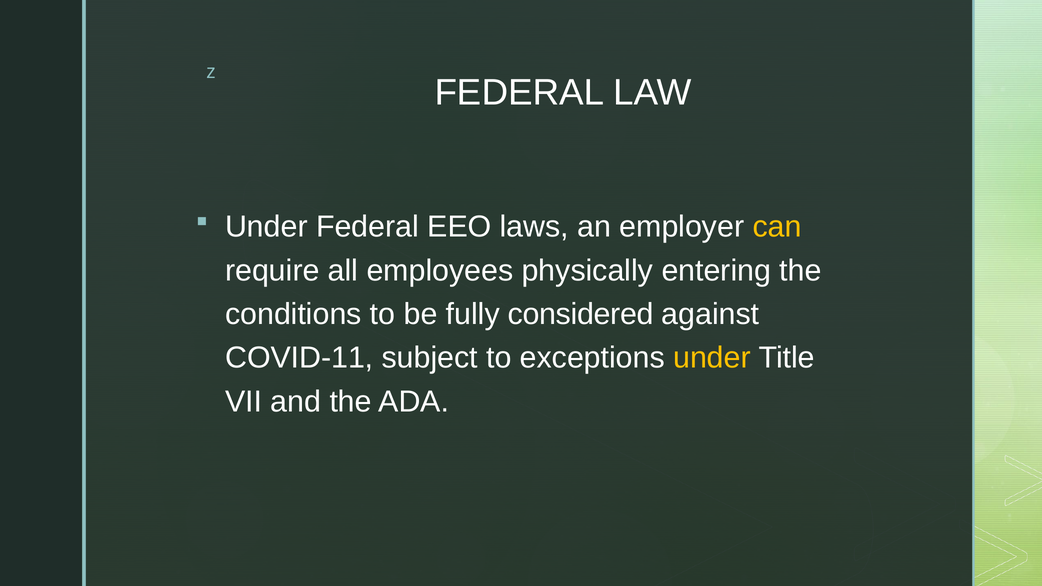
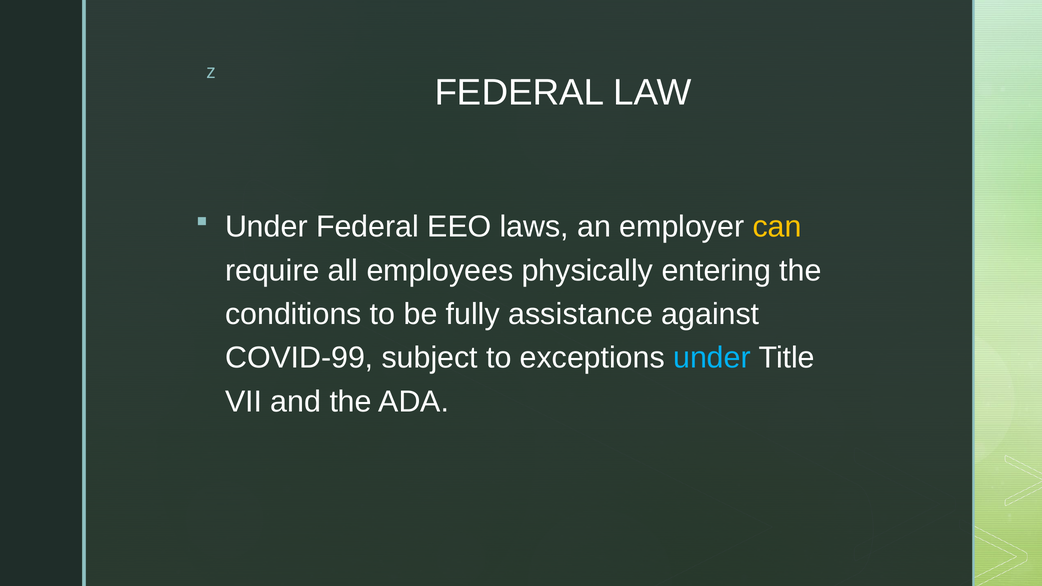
considered: considered -> assistance
COVID-11: COVID-11 -> COVID-99
under at (712, 358) colour: yellow -> light blue
